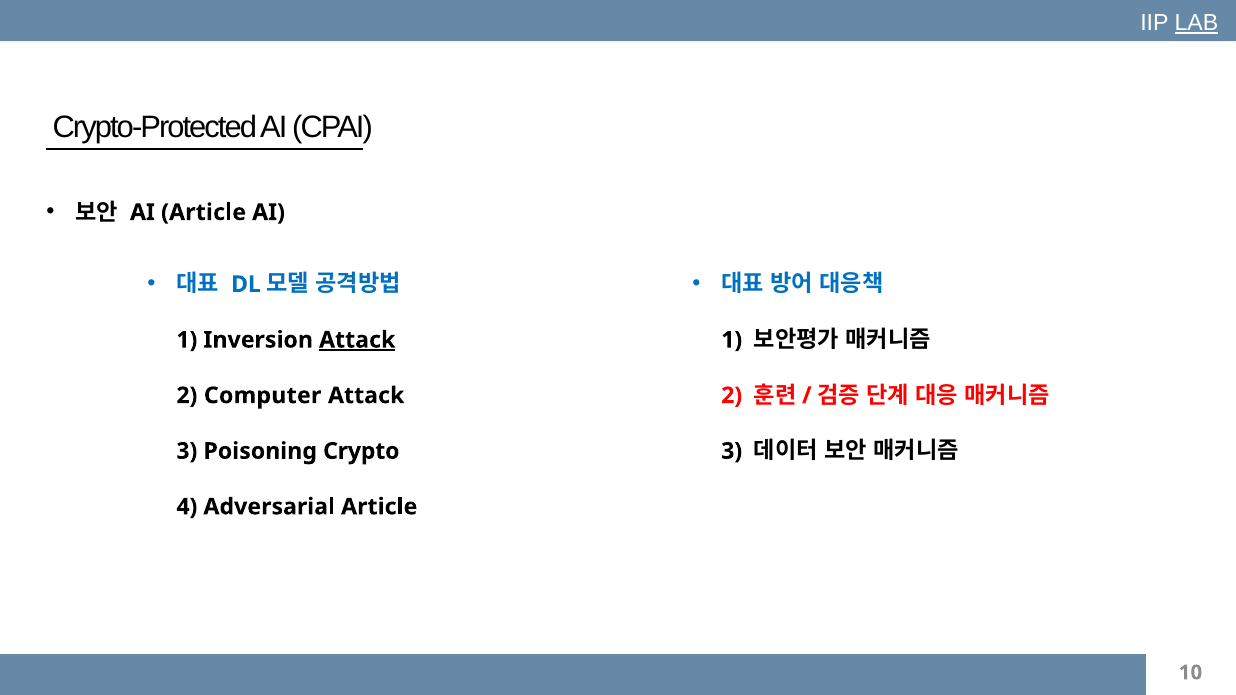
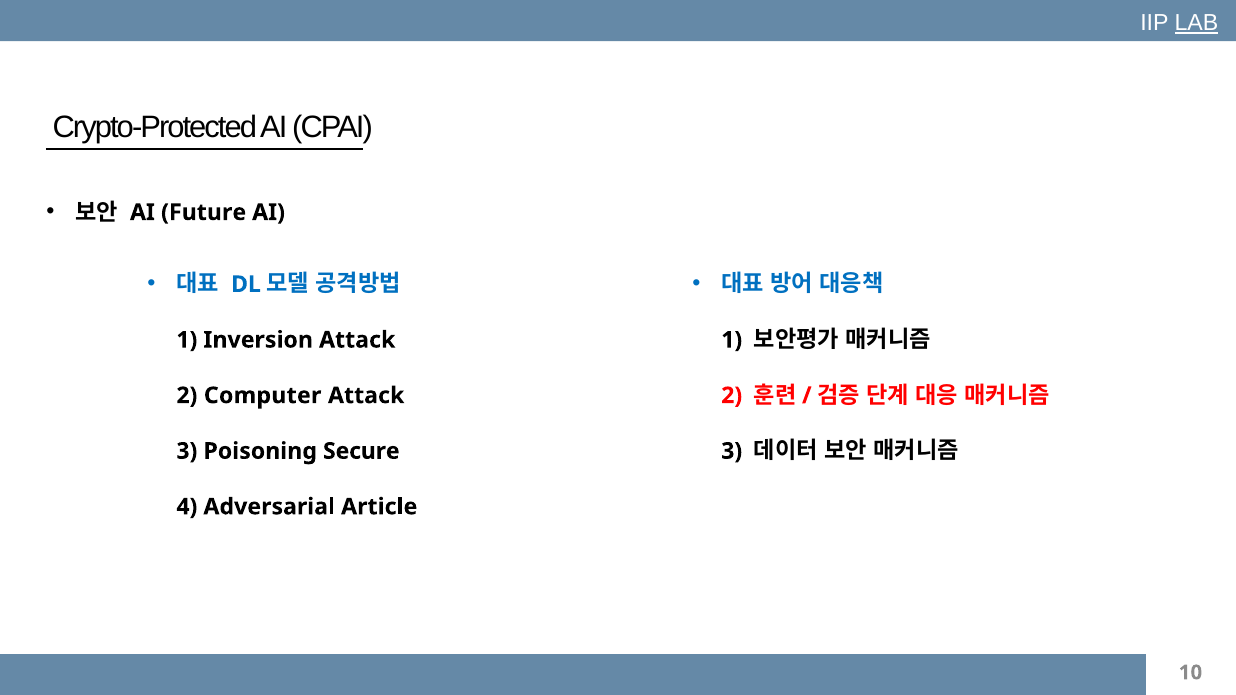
AI Article: Article -> Future
Attack at (357, 340) underline: present -> none
Crypto: Crypto -> Secure
